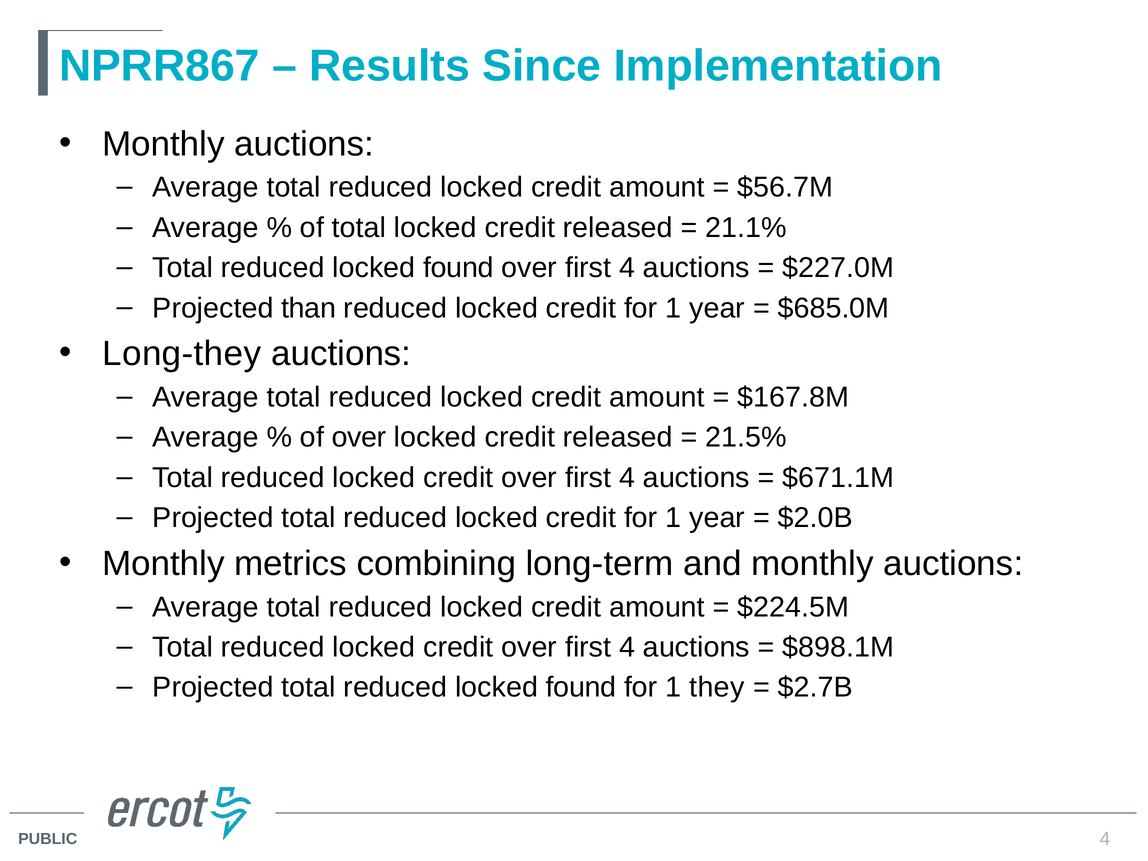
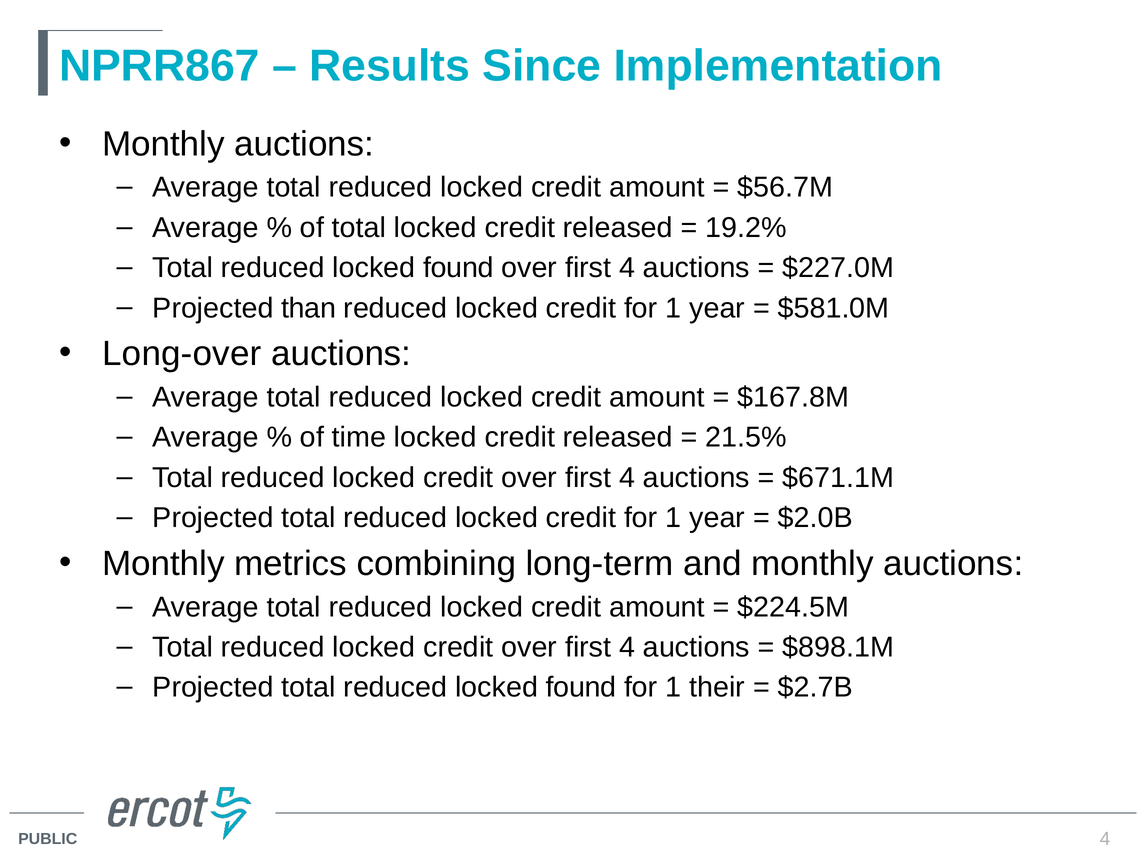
21.1%: 21.1% -> 19.2%
$685.0M: $685.0M -> $581.0M
Long-they: Long-they -> Long-over
of over: over -> time
they: they -> their
